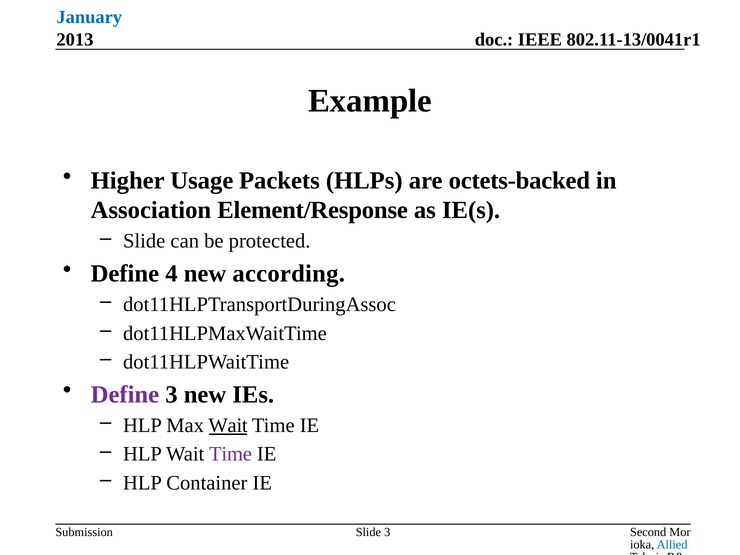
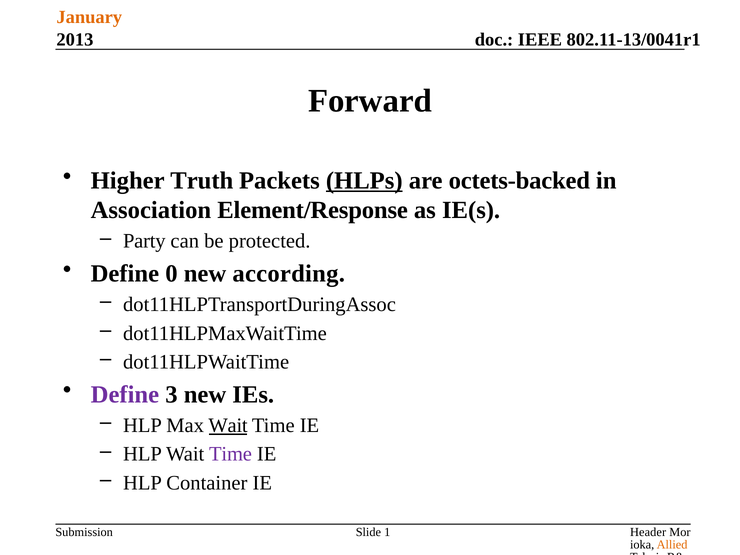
January colour: blue -> orange
Example: Example -> Forward
Usage: Usage -> Truth
HLPs underline: none -> present
Slide at (144, 241): Slide -> Party
4: 4 -> 0
Second: Second -> Header
Slide 3: 3 -> 1
Allied colour: blue -> orange
